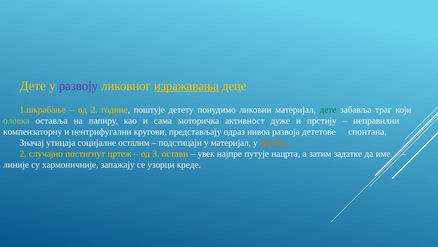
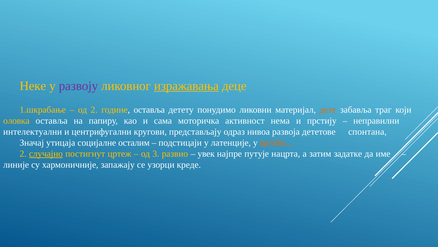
Дете at (33, 86): Дете -> Неке
године поштује: поштује -> оставља
дете at (328, 110) colour: green -> orange
оловка colour: light green -> yellow
дуже: дуже -> нема
компензаторну: компензаторну -> интелектуални
у материјал: материјал -> латенције
случајно underline: none -> present
остави: остави -> развио
